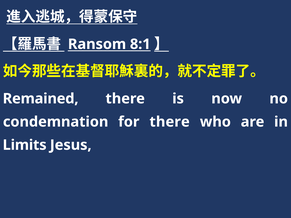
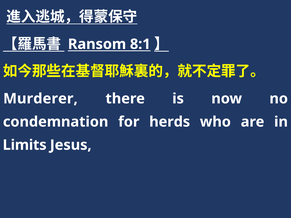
Remained: Remained -> Murderer
for there: there -> herds
